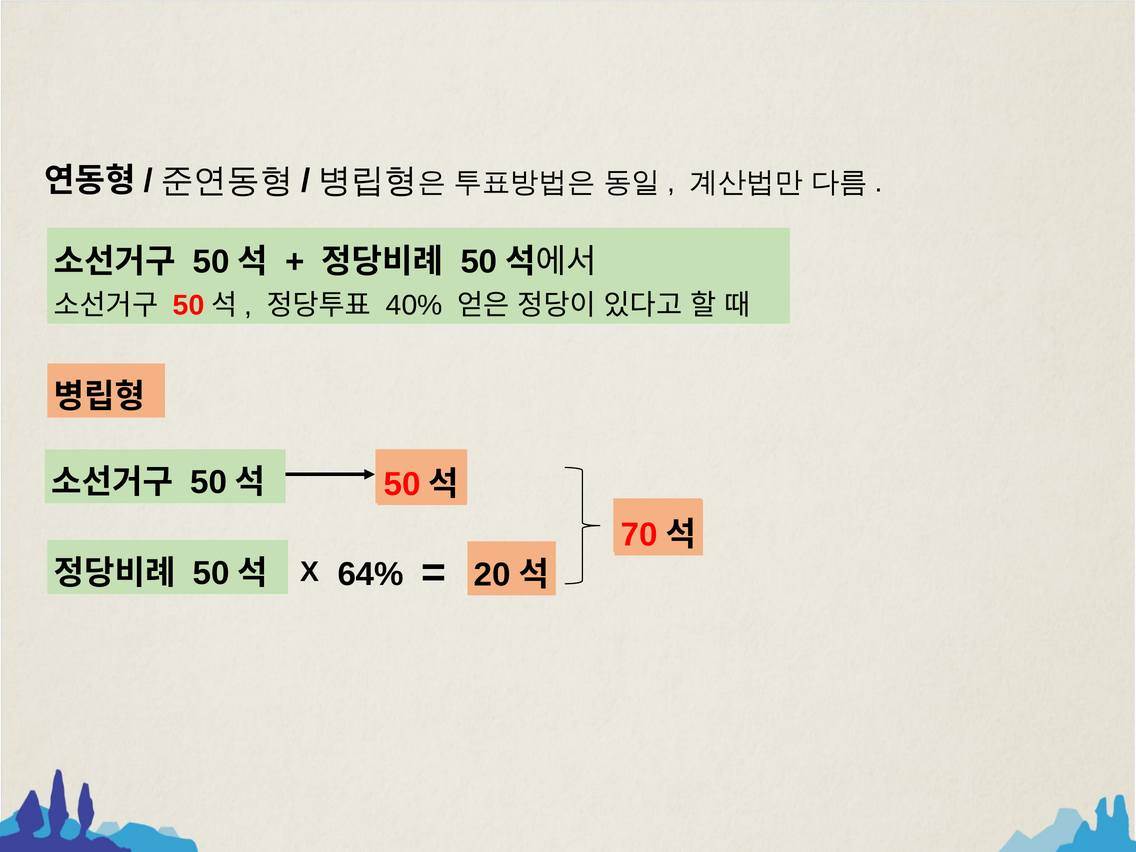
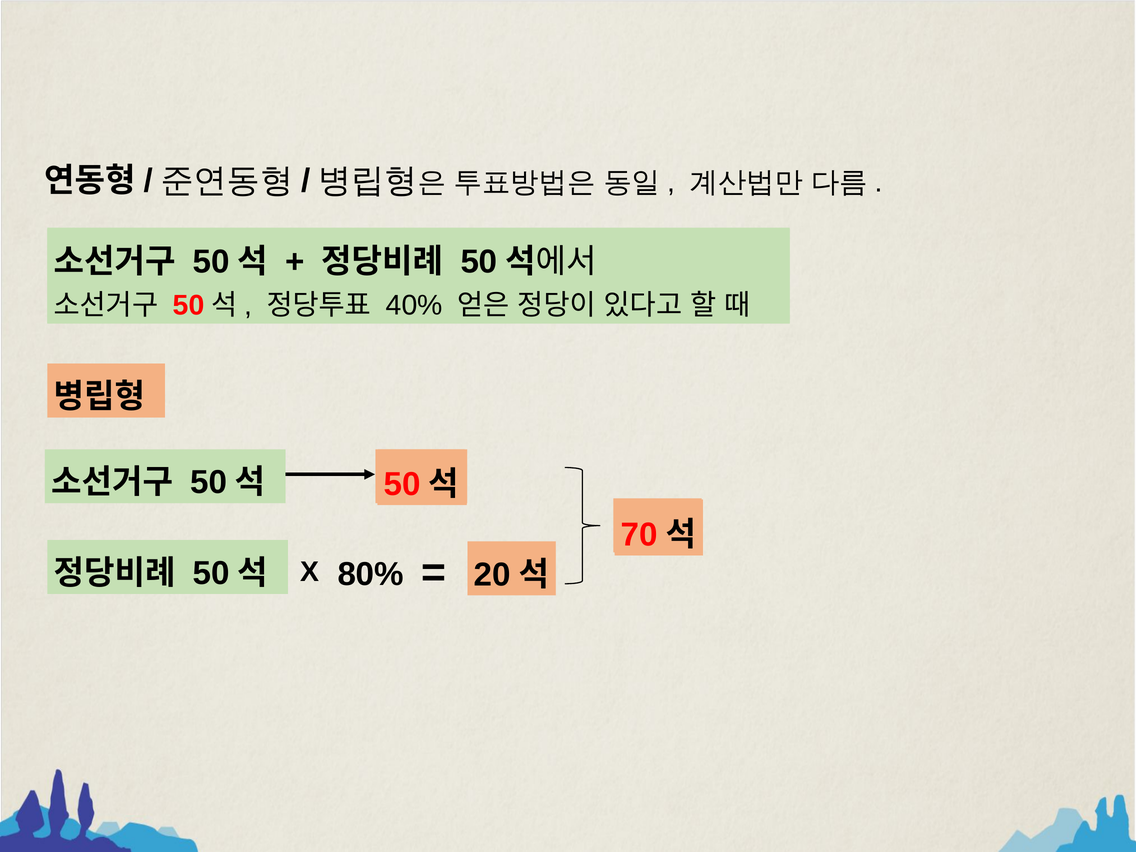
64%: 64% -> 80%
